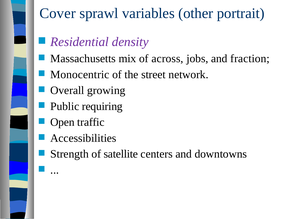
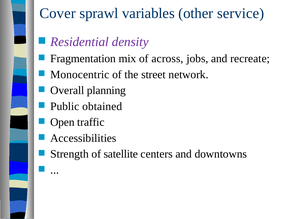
portrait: portrait -> service
Massachusetts: Massachusetts -> Fragmentation
fraction: fraction -> recreate
growing: growing -> planning
requiring: requiring -> obtained
